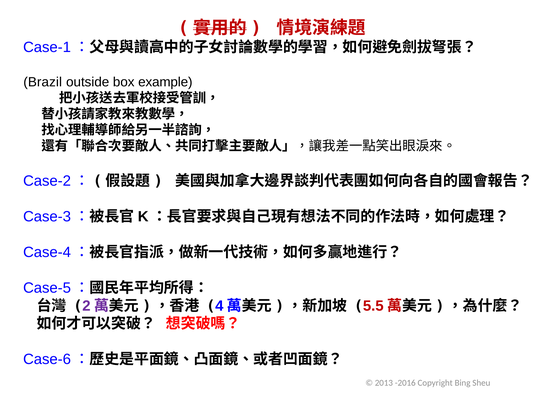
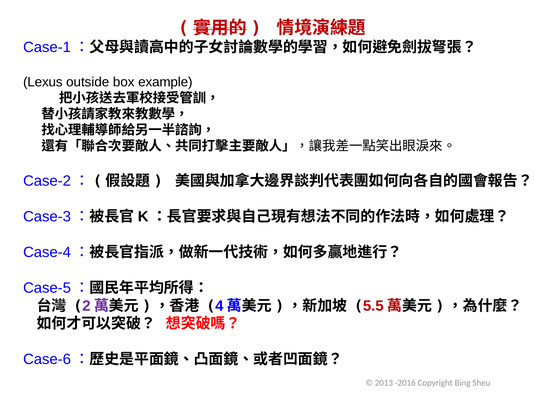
Brazil: Brazil -> Lexus
